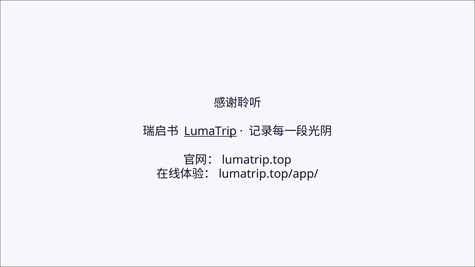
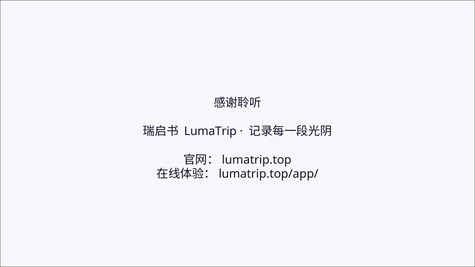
LumaTrip underline: present -> none
